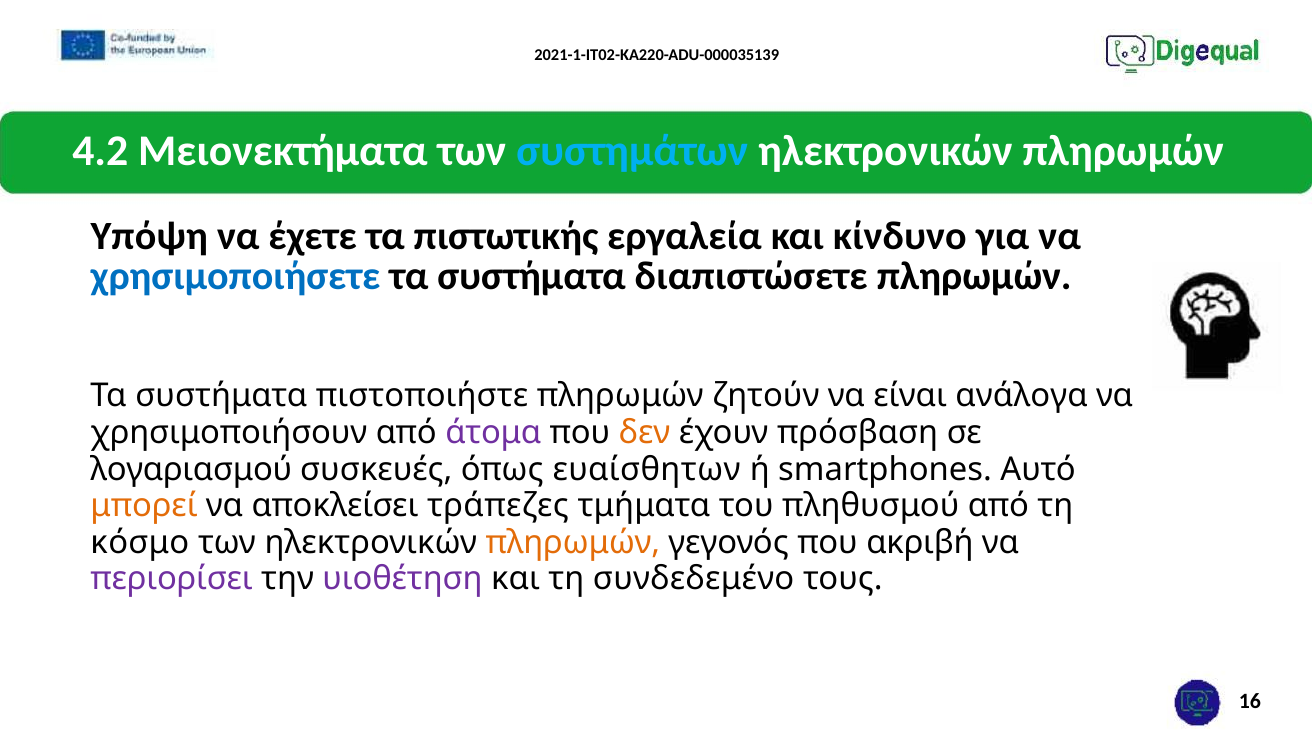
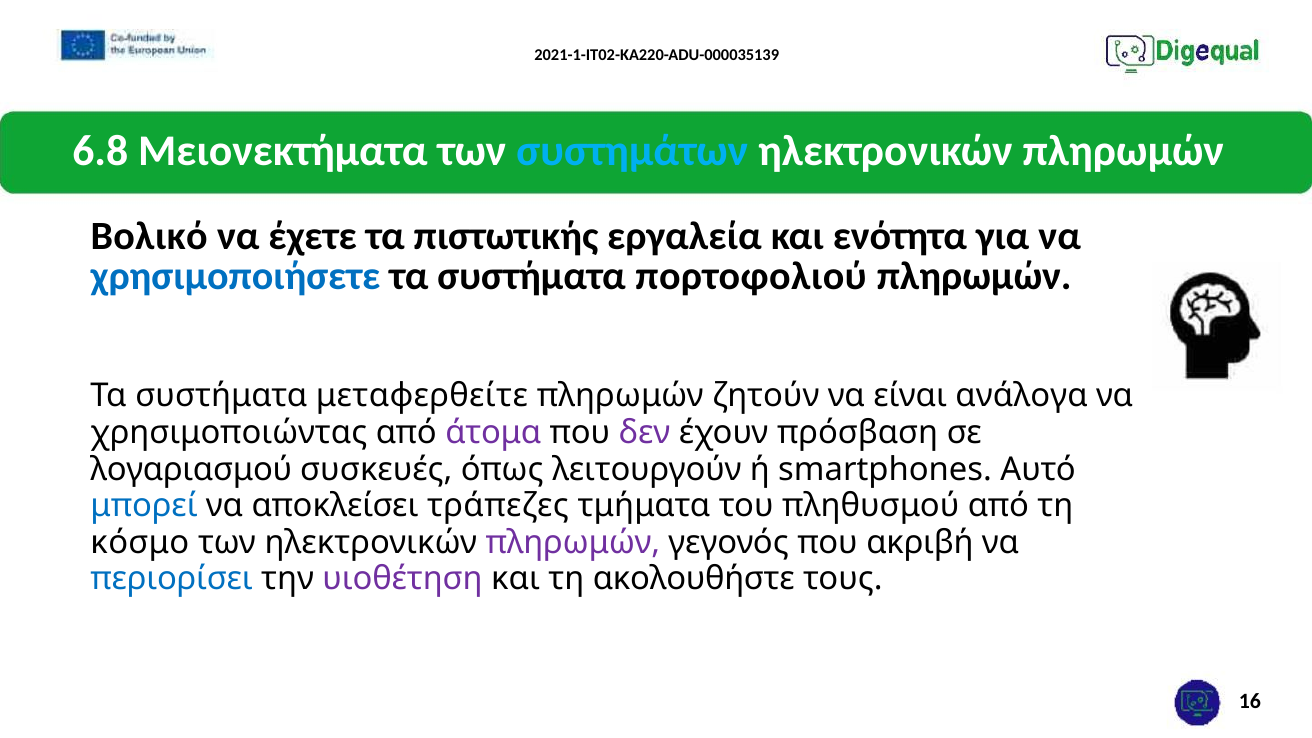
4.2: 4.2 -> 6.8
Υπόψη: Υπόψη -> Βολικό
κίνδυνο: κίνδυνο -> ενότητα
διαπιστώσετε: διαπιστώσετε -> πορτοφολιού
πιστοποιήστε: πιστοποιήστε -> μεταφερθείτε
χρησιμοποιήσουν: χρησιμοποιήσουν -> χρησιμοποιώντας
δεν colour: orange -> purple
ευαίσθητων: ευαίσθητων -> λειτουργούν
μπορεί colour: orange -> blue
πληρωμών at (573, 542) colour: orange -> purple
περιορίσει colour: purple -> blue
συνδεδεμένο: συνδεδεμένο -> ακολουθήστε
